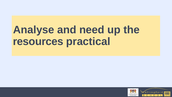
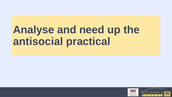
resources: resources -> antisocial
